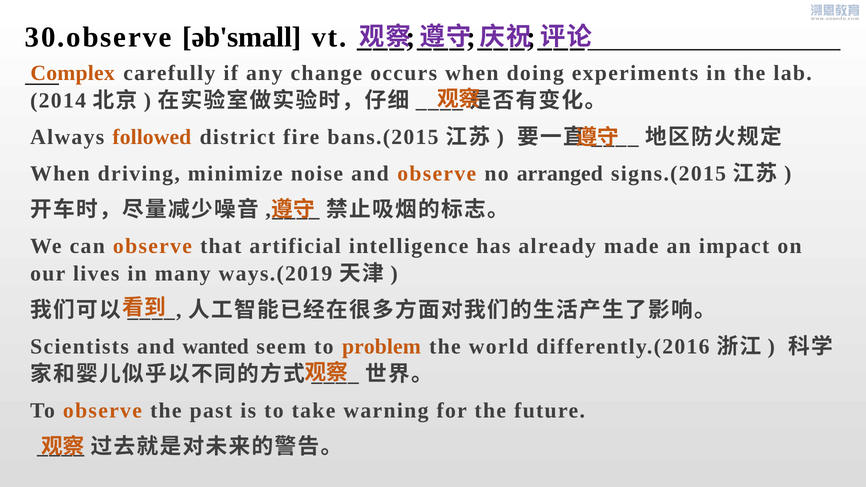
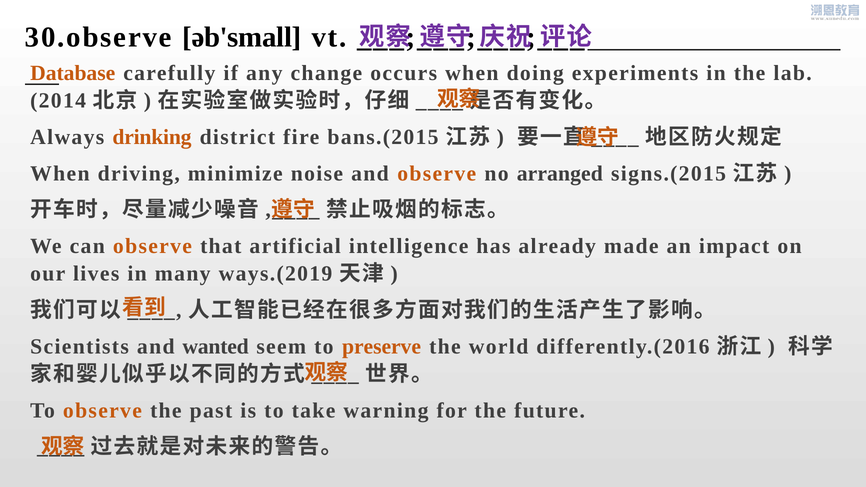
Complex: Complex -> Database
followed: followed -> drinking
problem: problem -> preserve
